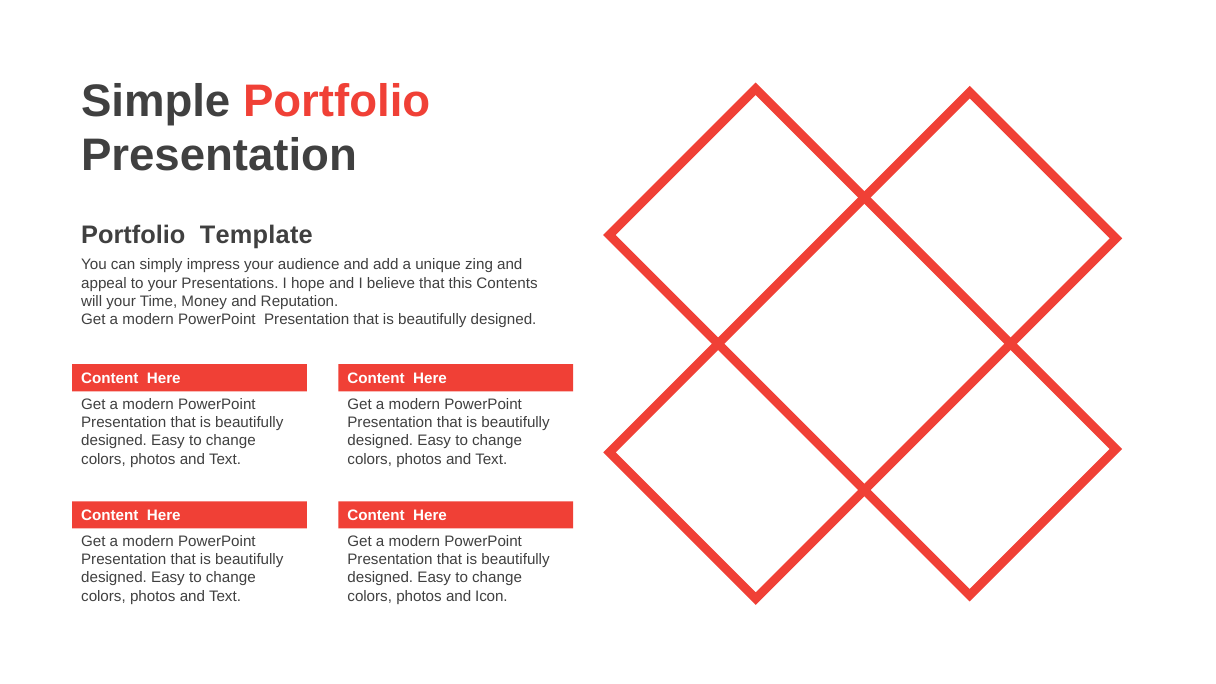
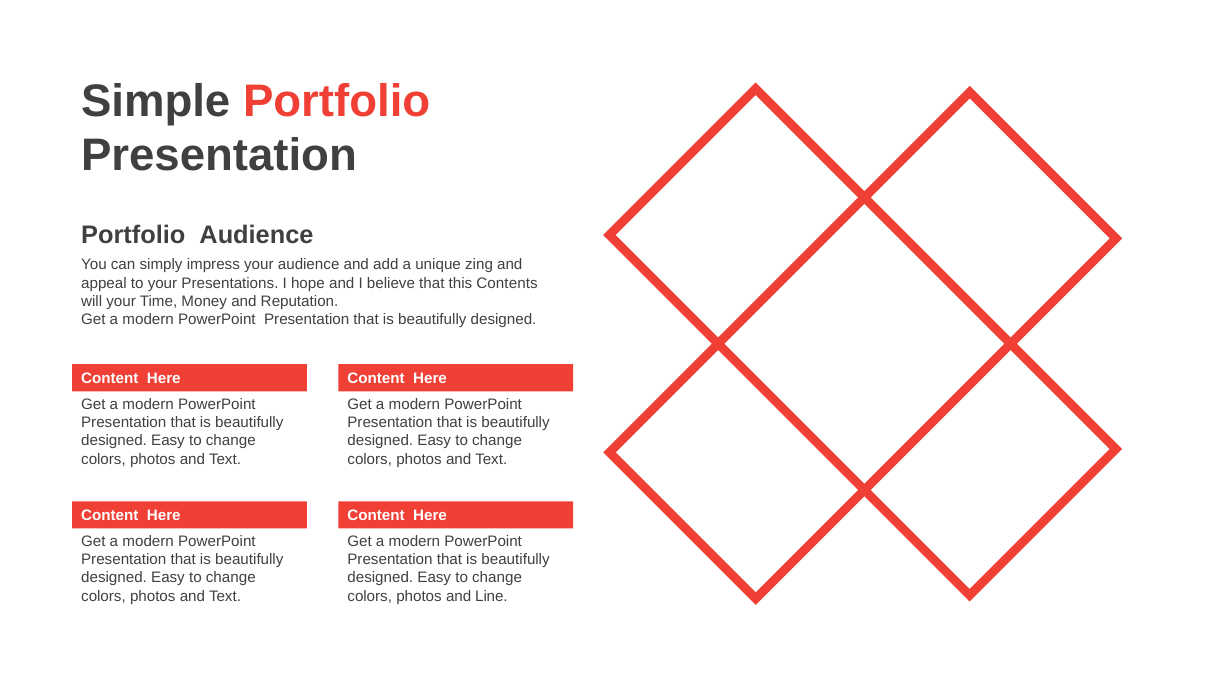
Portfolio Template: Template -> Audience
Icon: Icon -> Line
